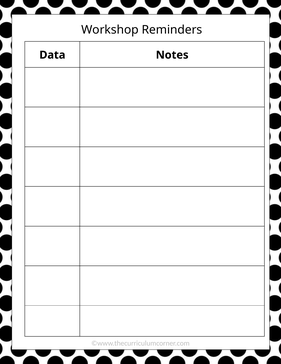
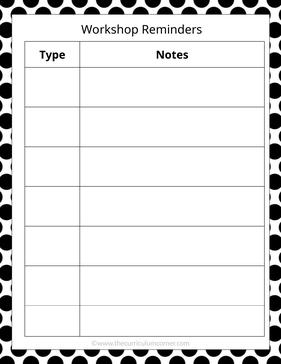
Data: Data -> Type
